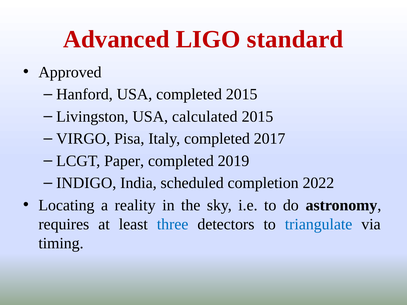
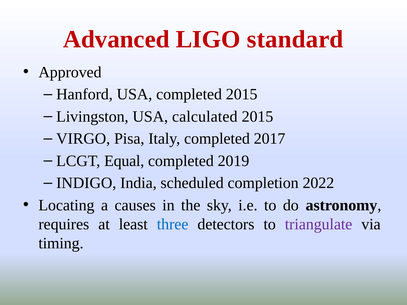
Paper: Paper -> Equal
reality: reality -> causes
triangulate colour: blue -> purple
